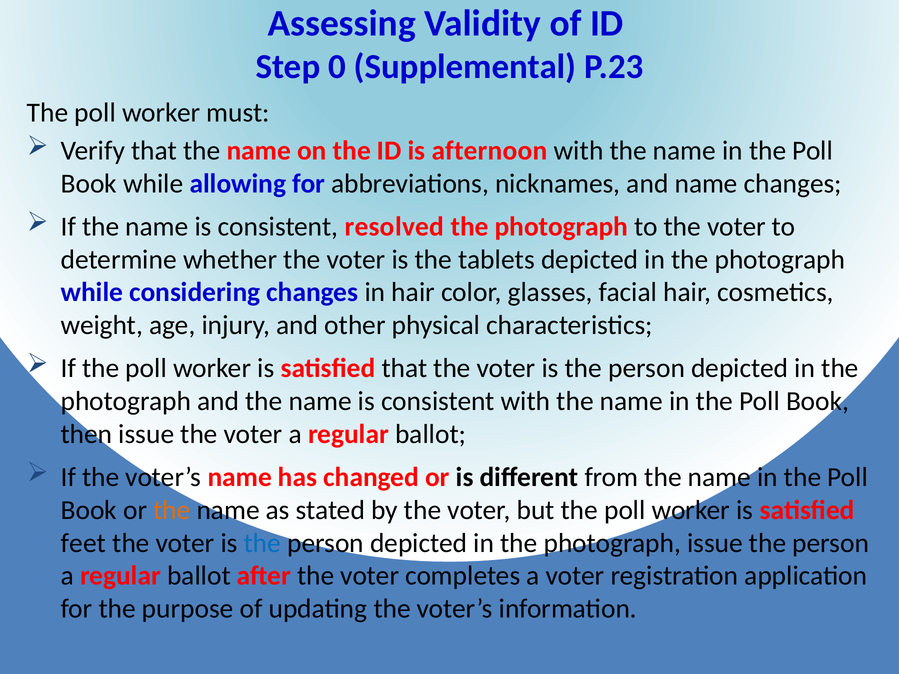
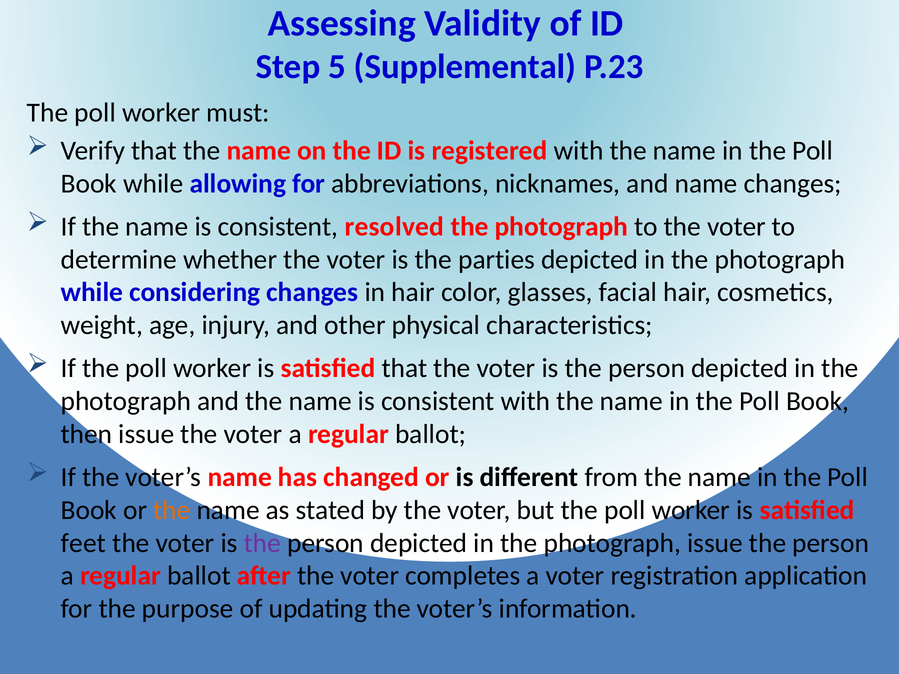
0: 0 -> 5
afternoon: afternoon -> registered
tablets: tablets -> parties
the at (262, 543) colour: blue -> purple
